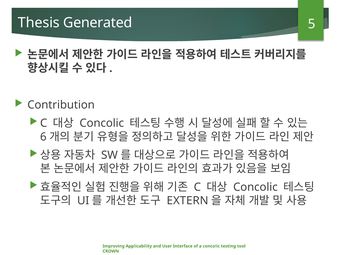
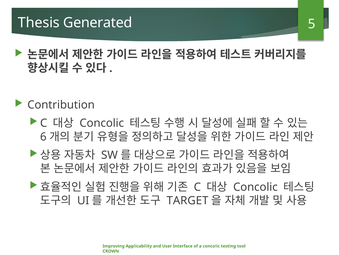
EXTERN: EXTERN -> TARGET
